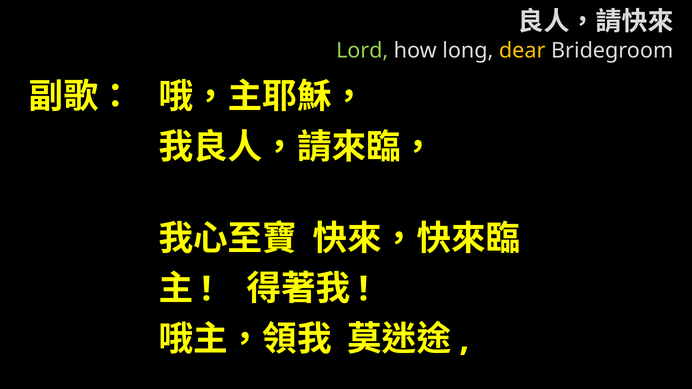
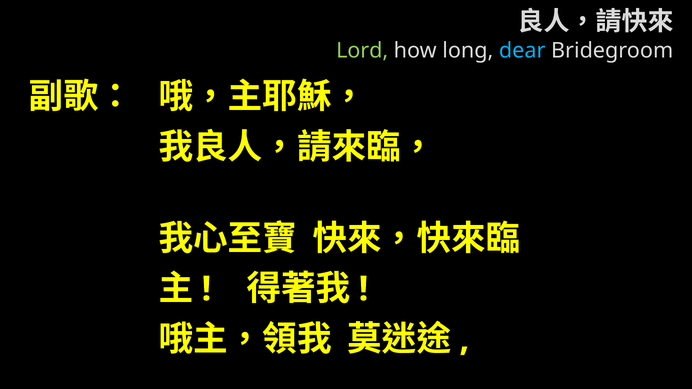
dear colour: yellow -> light blue
